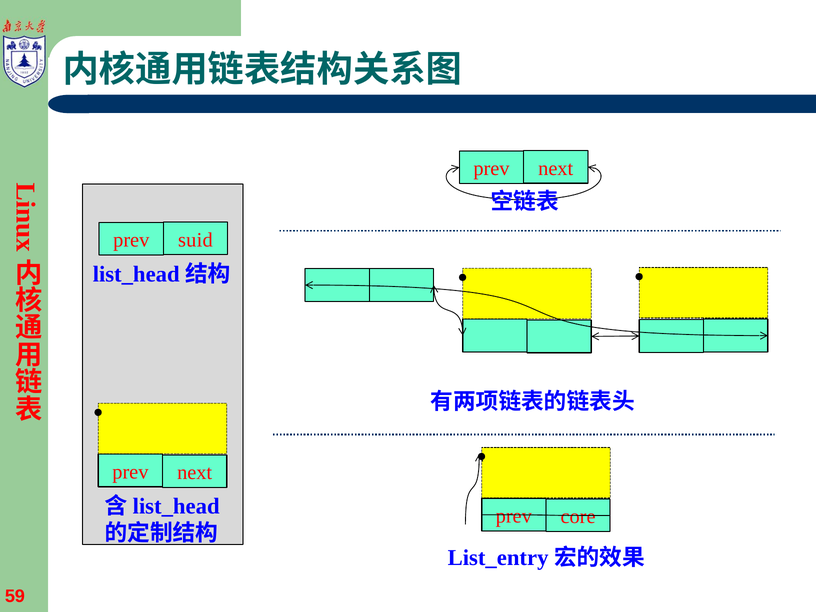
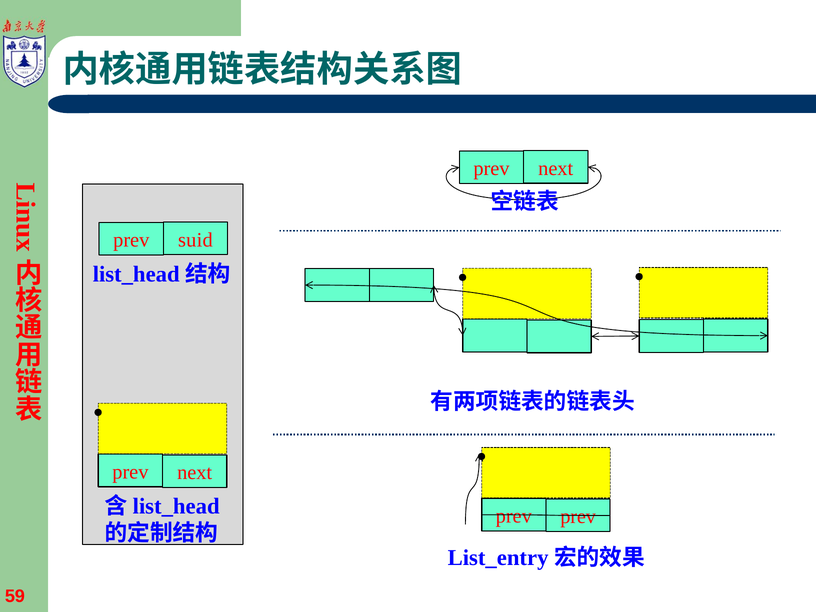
prev core: core -> prev
